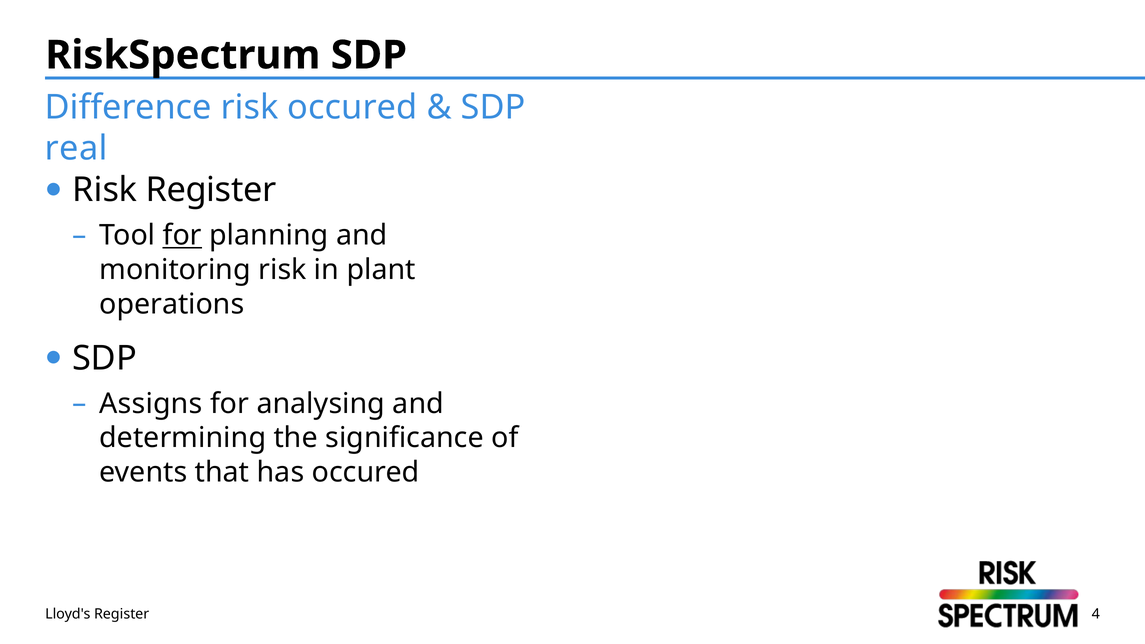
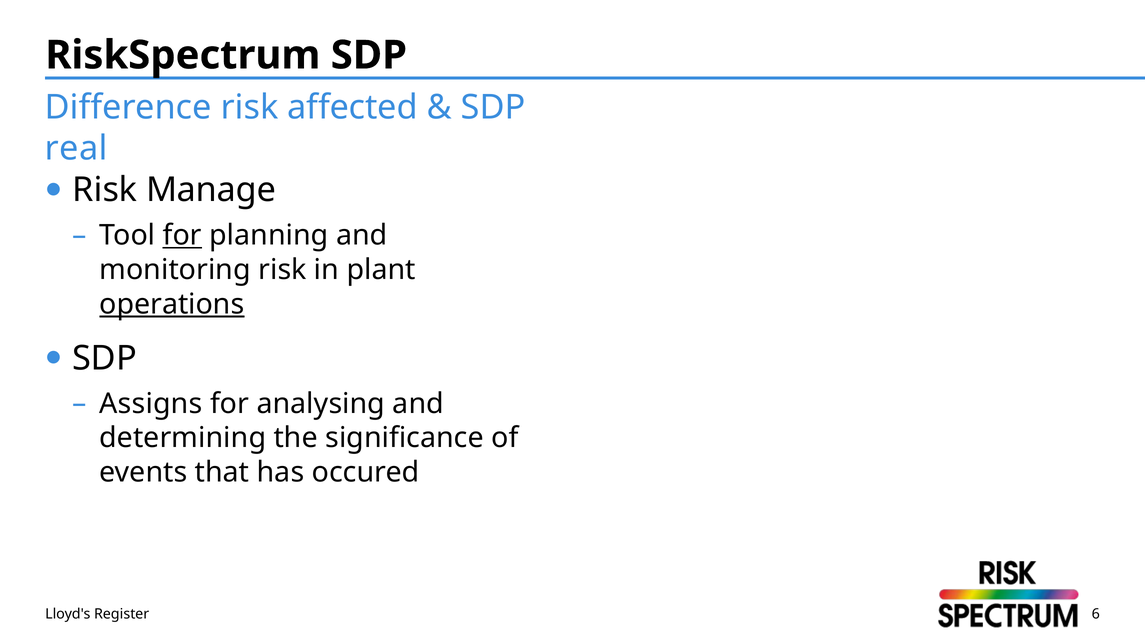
risk occured: occured -> affected
Risk Register: Register -> Manage
operations underline: none -> present
4: 4 -> 6
